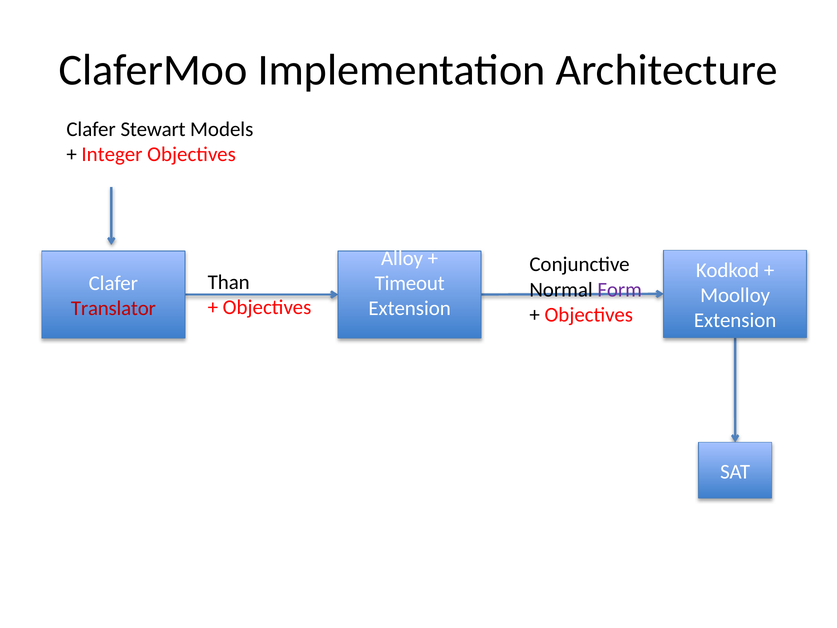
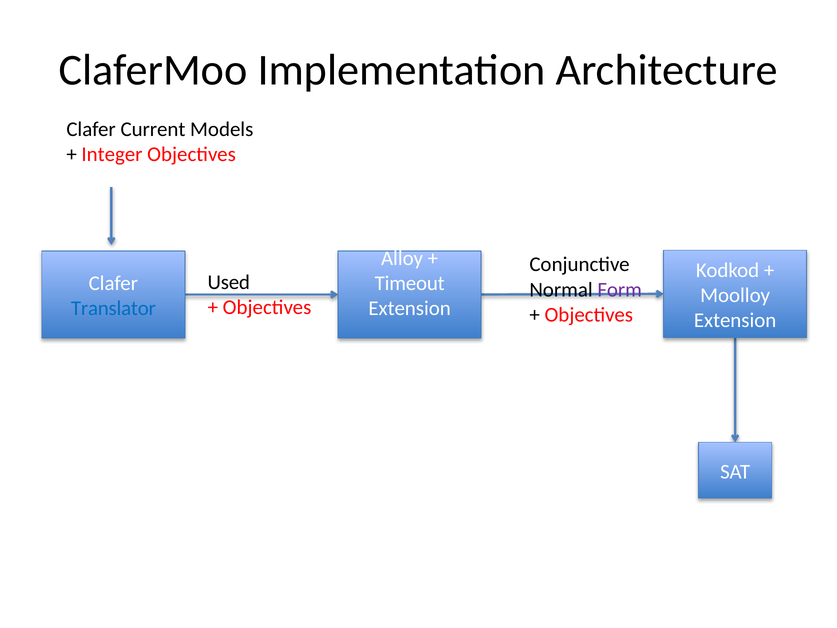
Stewart: Stewart -> Current
Than: Than -> Used
Translator colour: red -> blue
